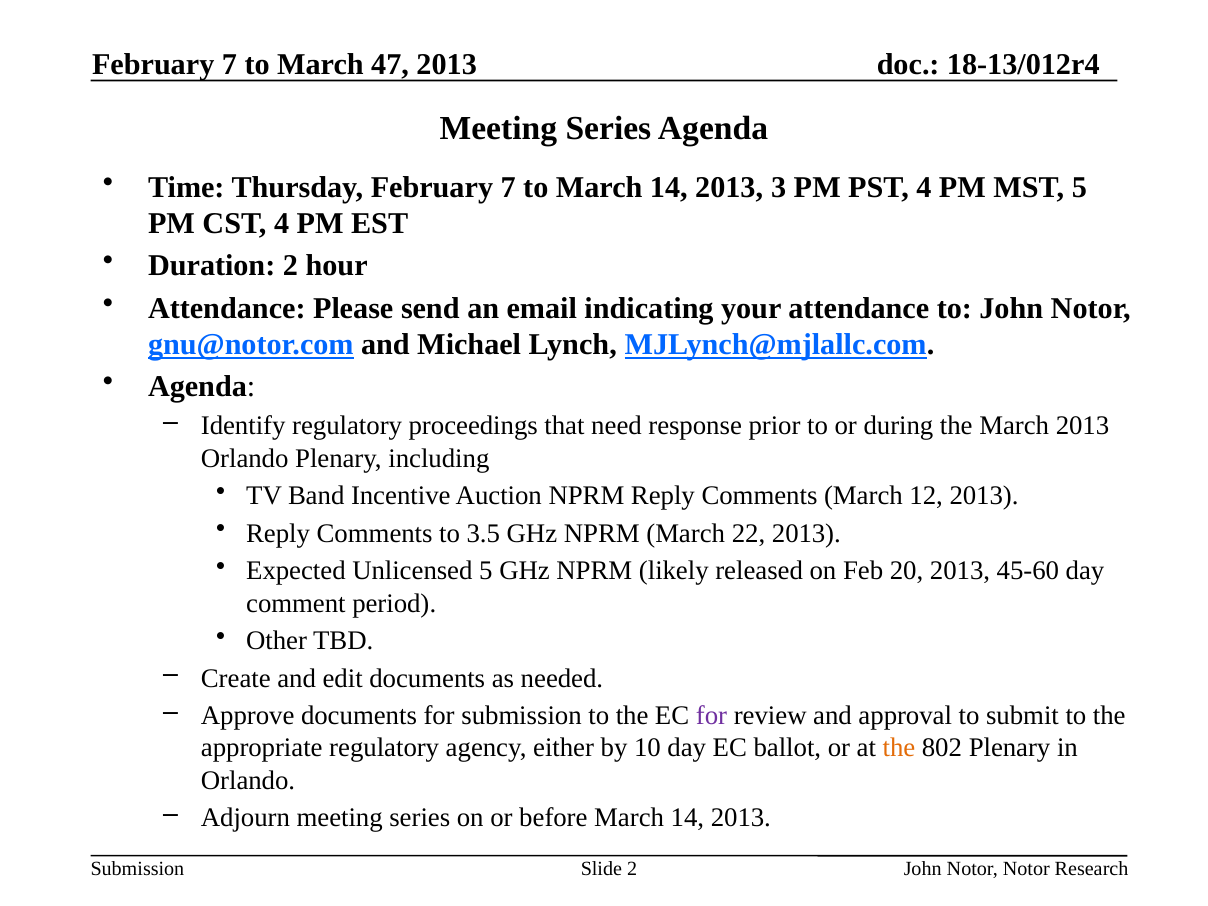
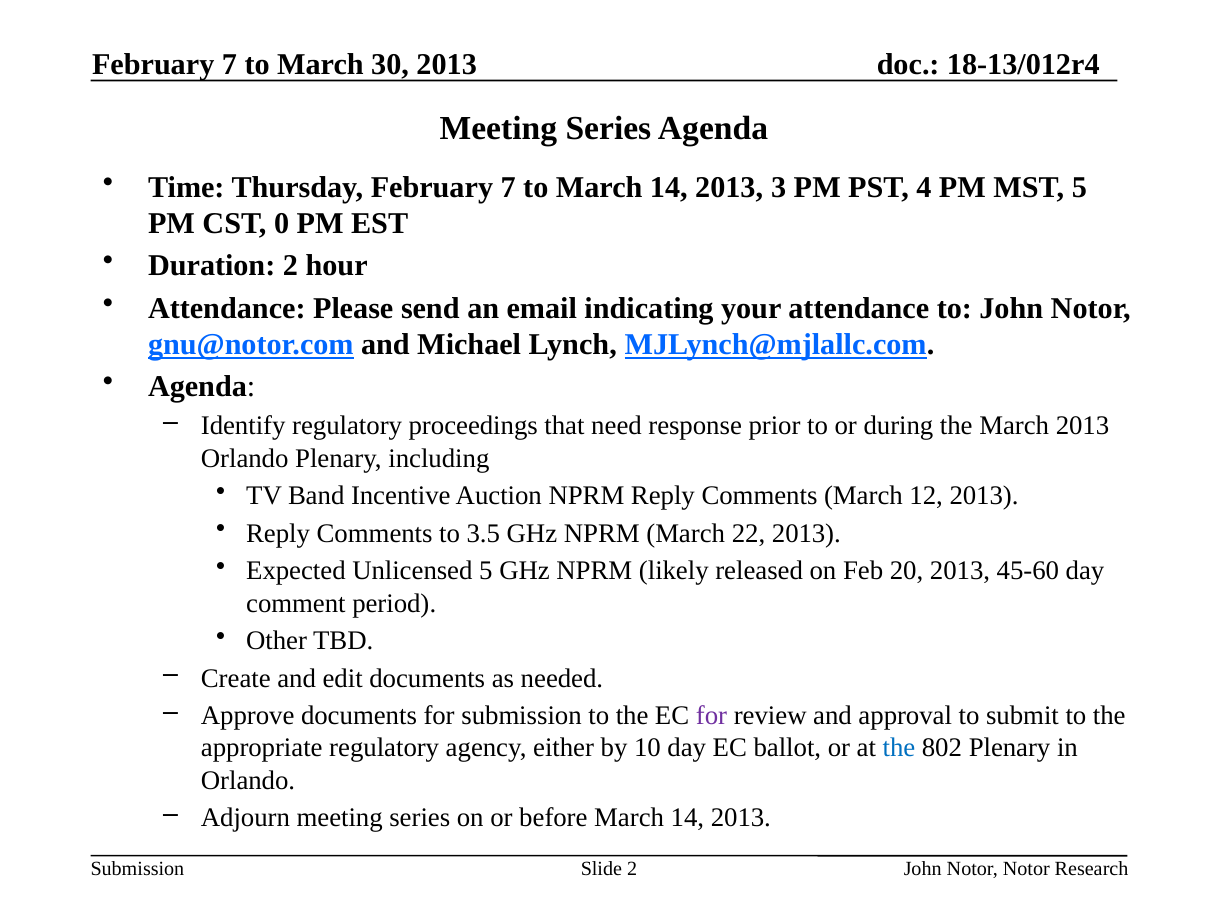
47: 47 -> 30
CST 4: 4 -> 0
the at (899, 748) colour: orange -> blue
